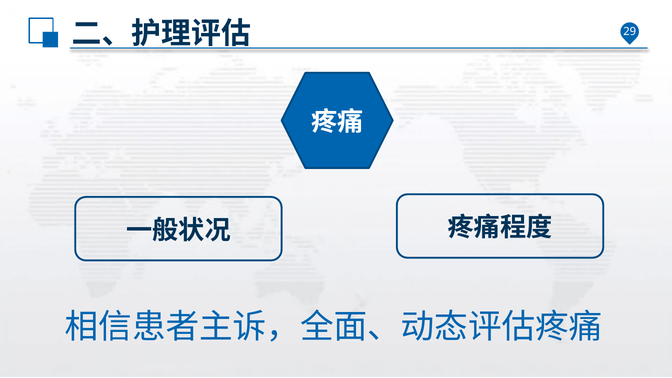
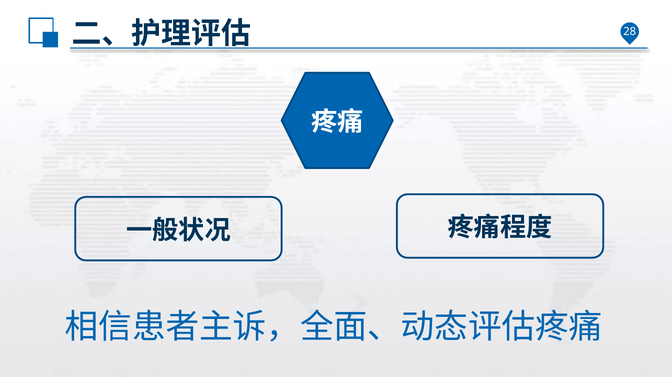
29: 29 -> 28
